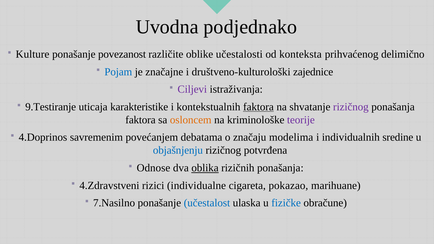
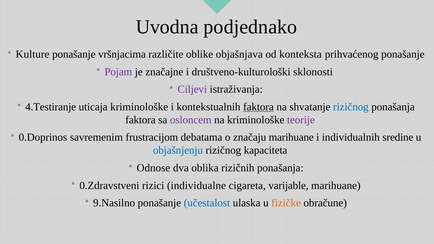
povezanost: povezanost -> vršnjacima
učestalosti: učestalosti -> objašnjava
prihvaćenog delimično: delimično -> ponašanje
Pojam colour: blue -> purple
zajednice: zajednice -> sklonosti
9.Testiranje: 9.Testiranje -> 4.Testiranje
uticaja karakteristike: karakteristike -> kriminološke
rizičnog at (351, 107) colour: purple -> blue
osloncem colour: orange -> purple
4.Doprinos: 4.Doprinos -> 0.Doprinos
povećanjem: povećanjem -> frustracijom
značaju modelima: modelima -> marihuane
potvrđena: potvrđena -> kapaciteta
oblika underline: present -> none
4.Zdravstveni: 4.Zdravstveni -> 0.Zdravstveni
pokazao: pokazao -> varijable
7.Nasilno: 7.Nasilno -> 9.Nasilno
fizičke colour: blue -> orange
